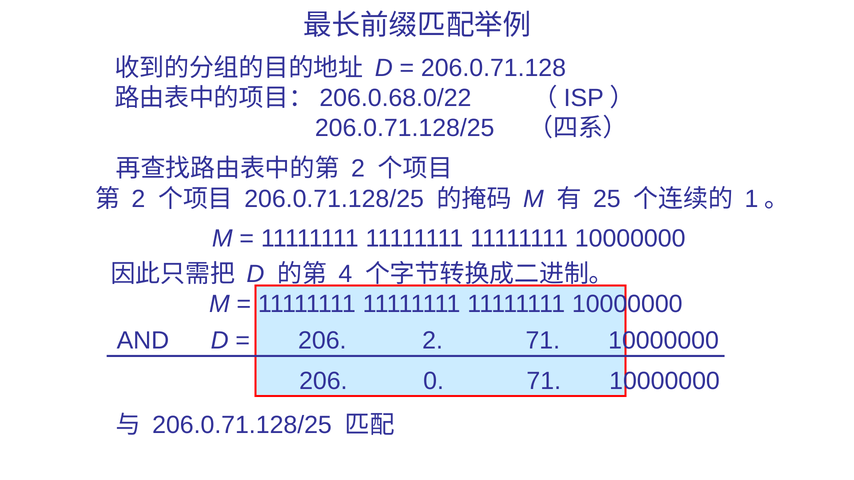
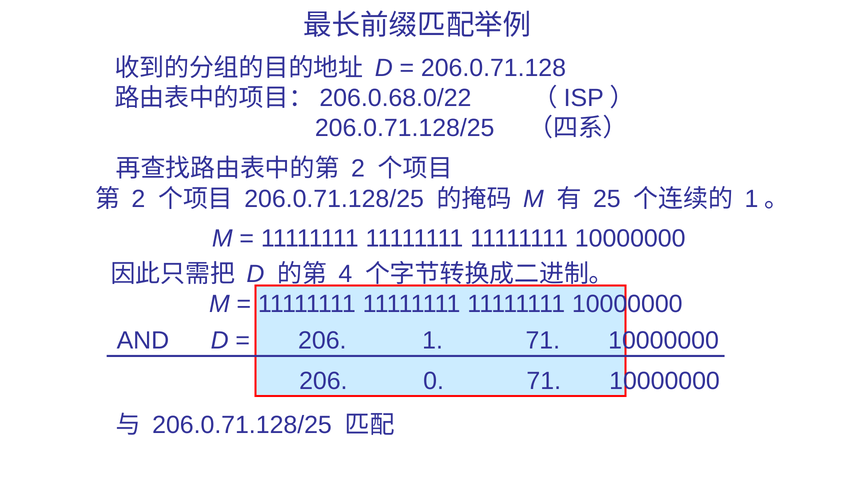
206 2: 2 -> 1
